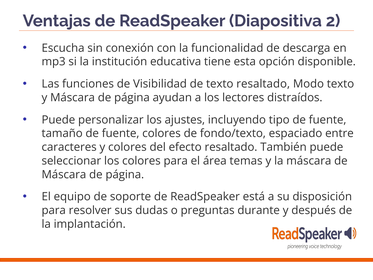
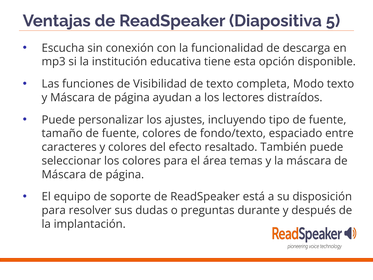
2: 2 -> 5
texto resaltado: resaltado -> completa
